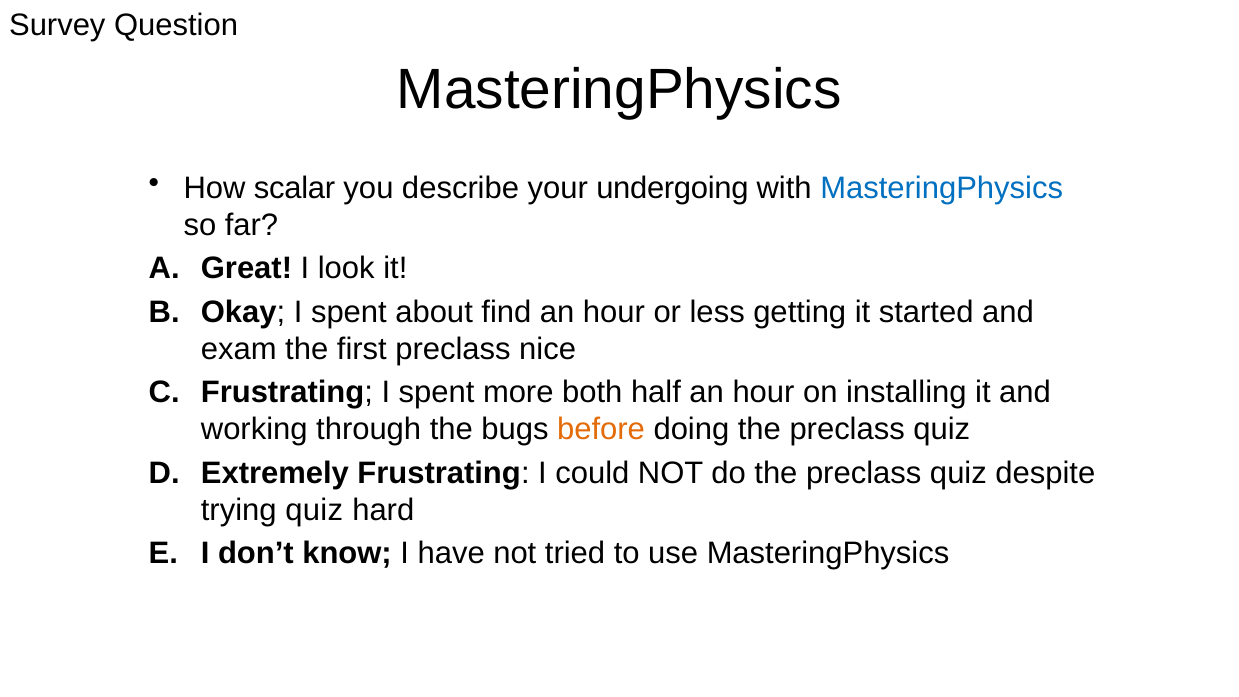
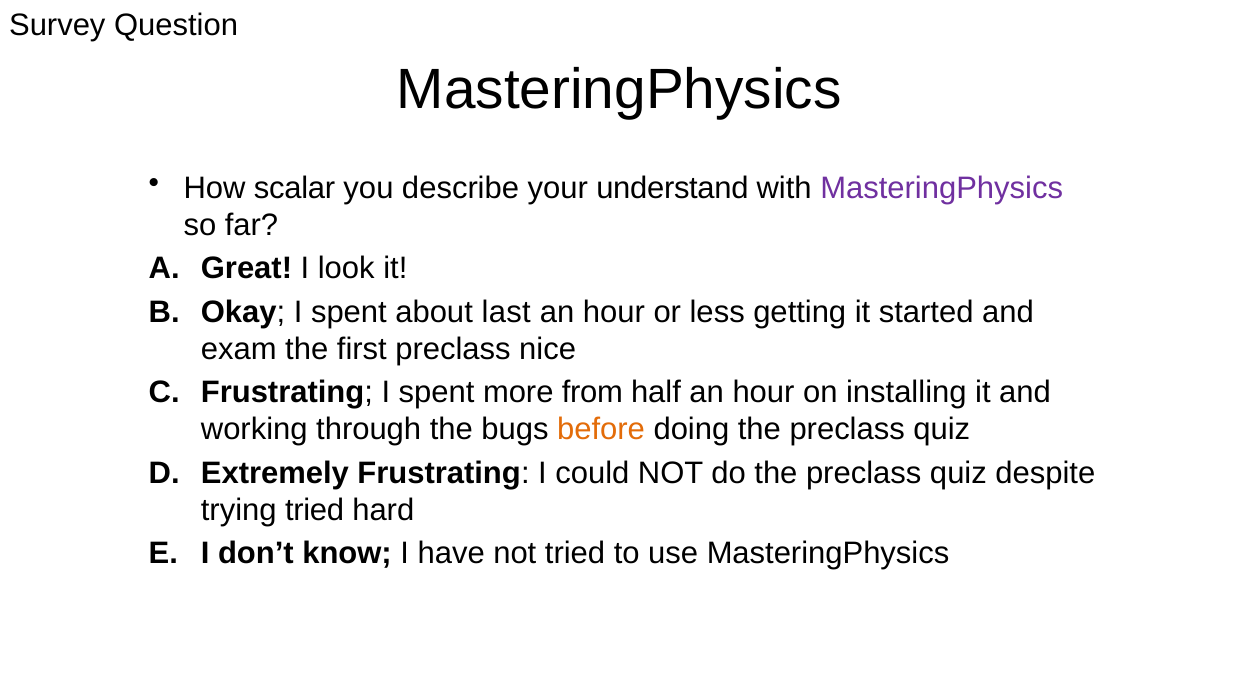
undergoing: undergoing -> understand
MasteringPhysics at (942, 188) colour: blue -> purple
find: find -> last
both: both -> from
trying quiz: quiz -> tried
